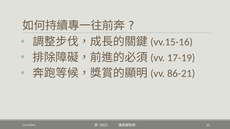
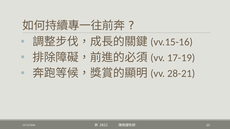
86-21: 86-21 -> 28-21
